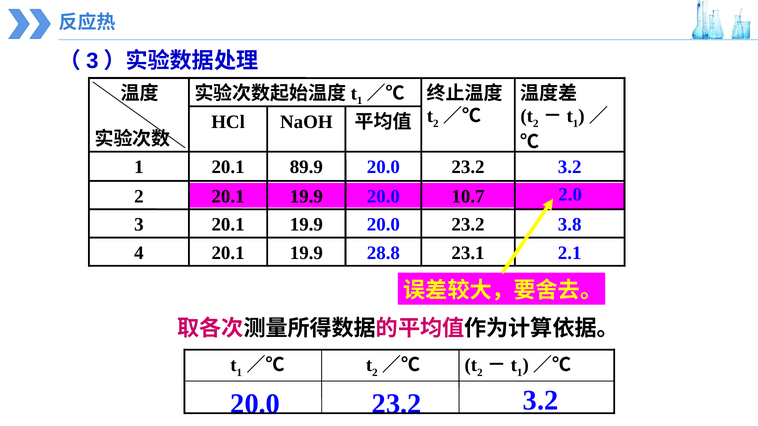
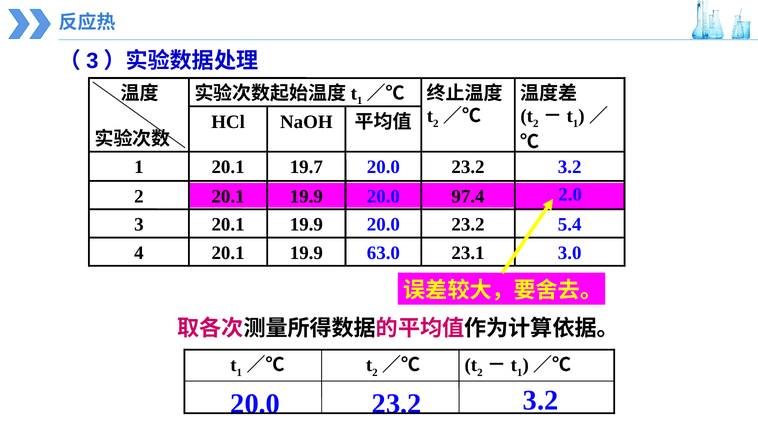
89.9: 89.9 -> 19.7
10.7: 10.7 -> 97.4
3.8: 3.8 -> 5.4
28.8: 28.8 -> 63.0
2.1: 2.1 -> 3.0
